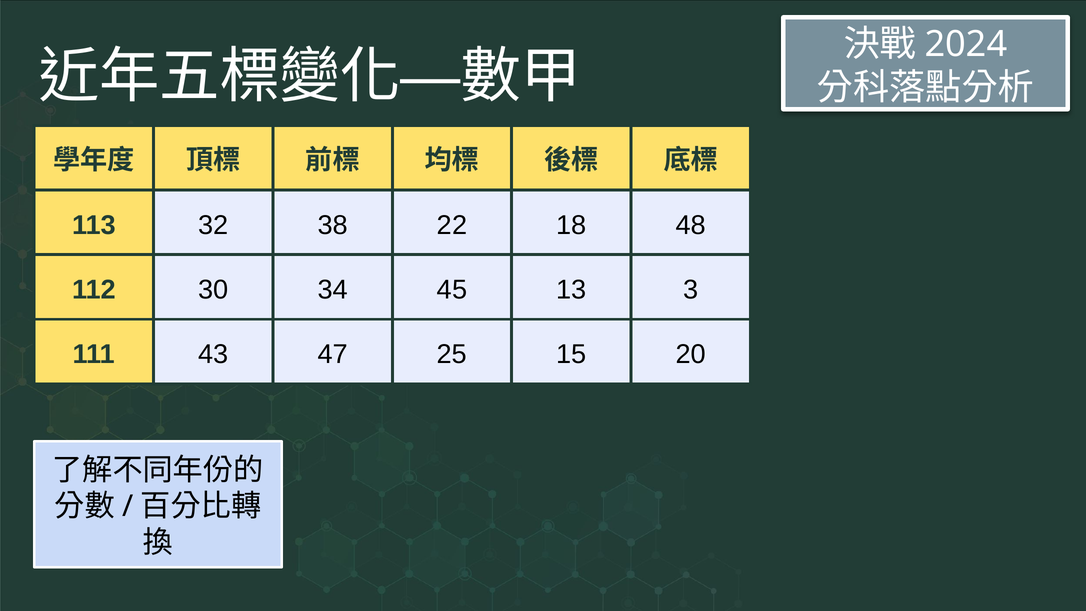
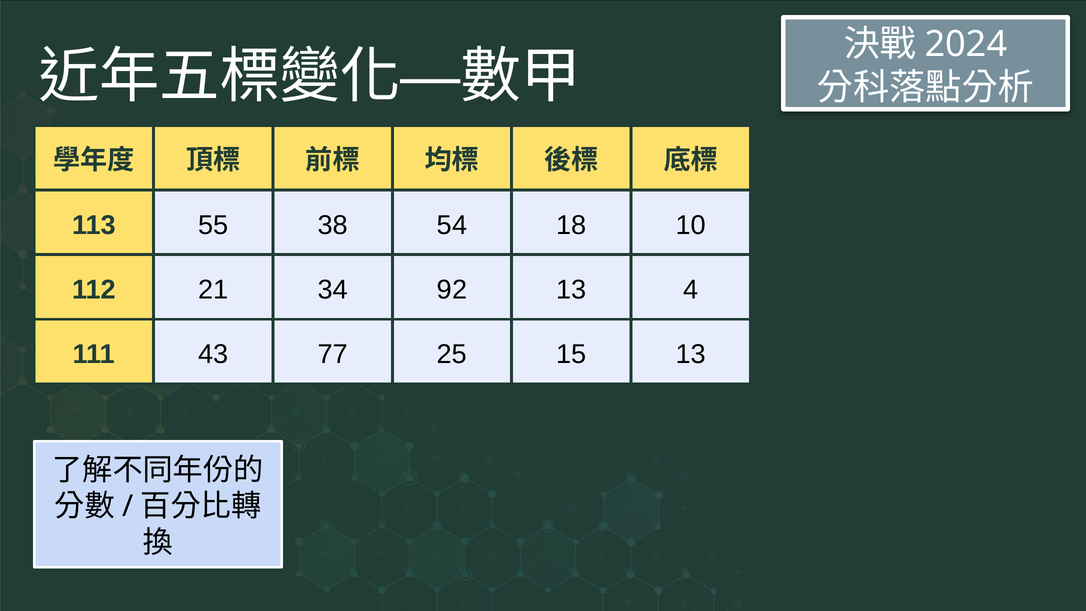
32: 32 -> 55
22: 22 -> 54
48: 48 -> 10
30: 30 -> 21
45: 45 -> 92
3: 3 -> 4
47: 47 -> 77
15 20: 20 -> 13
